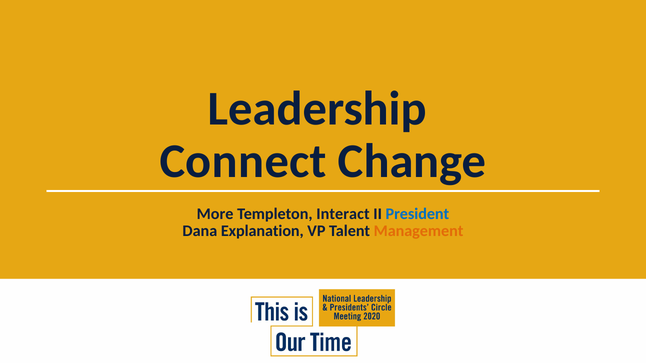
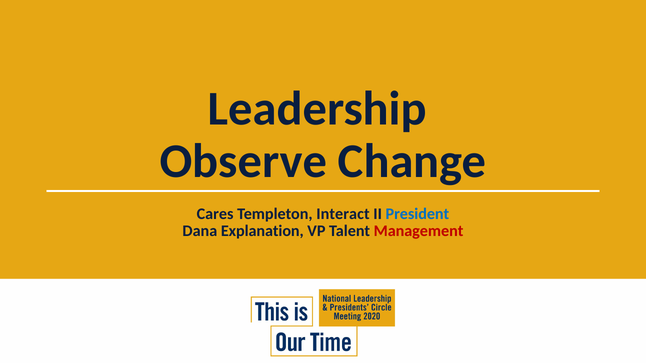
Connect: Connect -> Observe
More: More -> Cares
Management colour: orange -> red
